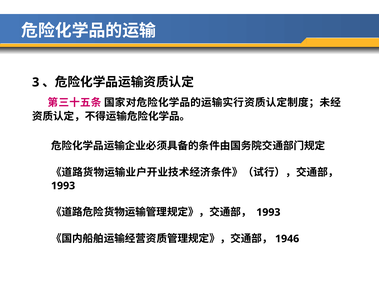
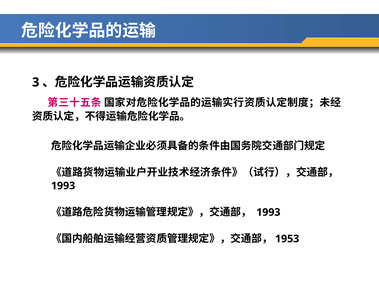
1946: 1946 -> 1953
